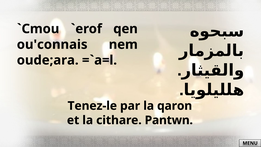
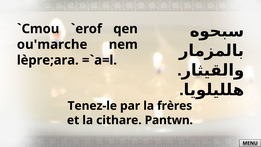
ou'connais: ou'connais -> ou'marche
oude;ara: oude;ara -> lèpre;ara
qaron: qaron -> frères
